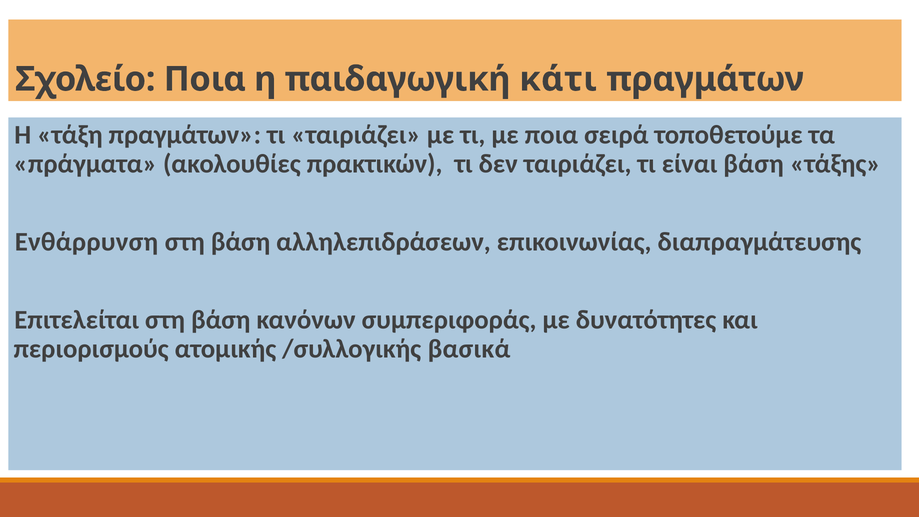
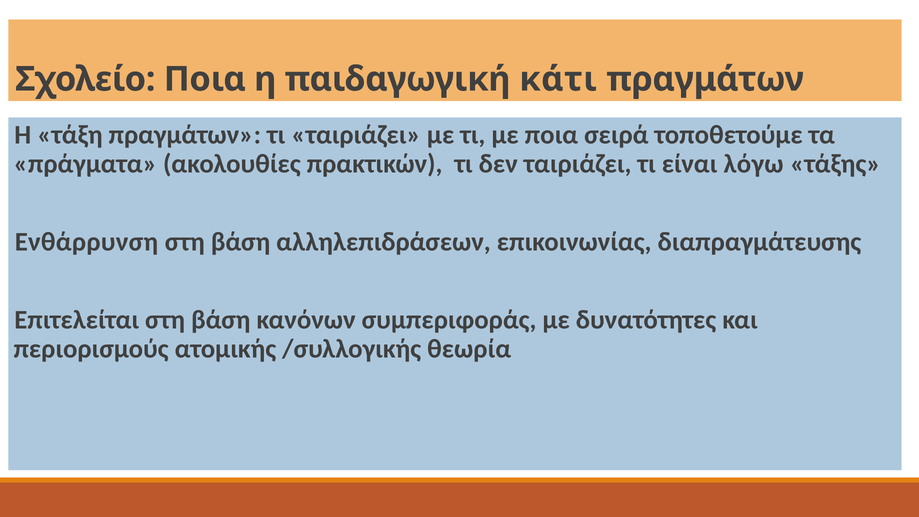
είναι βάση: βάση -> λόγω
βασικά: βασικά -> θεωρία
